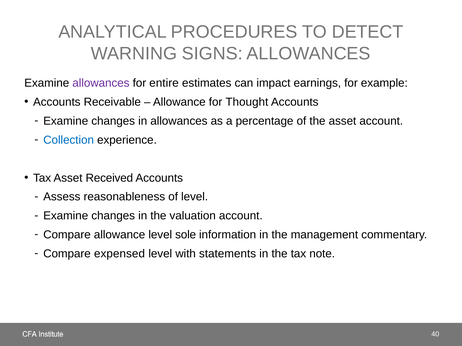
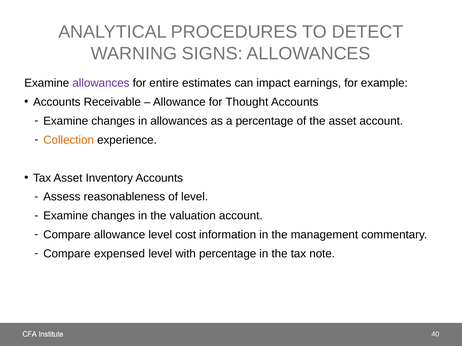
Collection colour: blue -> orange
Received: Received -> Inventory
sole: sole -> cost
with statements: statements -> percentage
